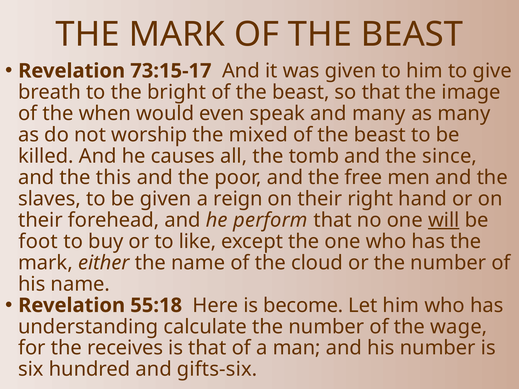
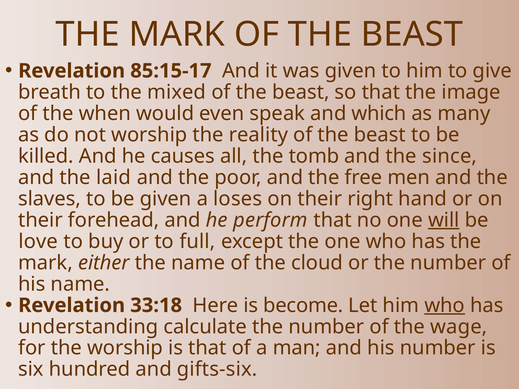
73:15-17: 73:15-17 -> 85:15-17
bright: bright -> mixed
and many: many -> which
mixed: mixed -> reality
this: this -> laid
reign: reign -> loses
foot: foot -> love
like: like -> full
55:18: 55:18 -> 33:18
who at (445, 306) underline: none -> present
the receives: receives -> worship
